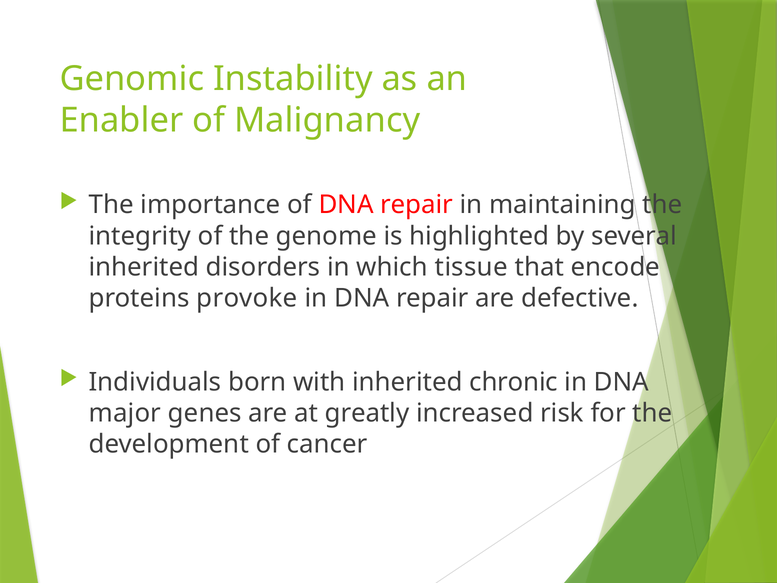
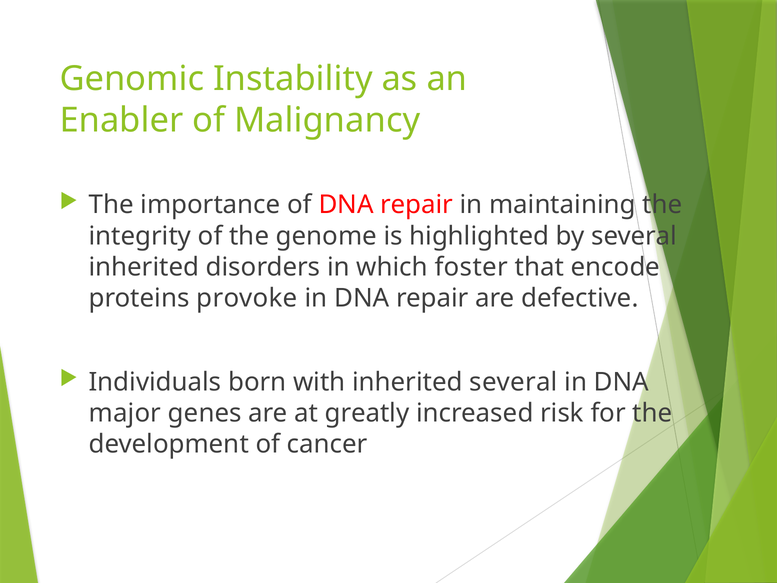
tissue: tissue -> foster
inherited chronic: chronic -> several
